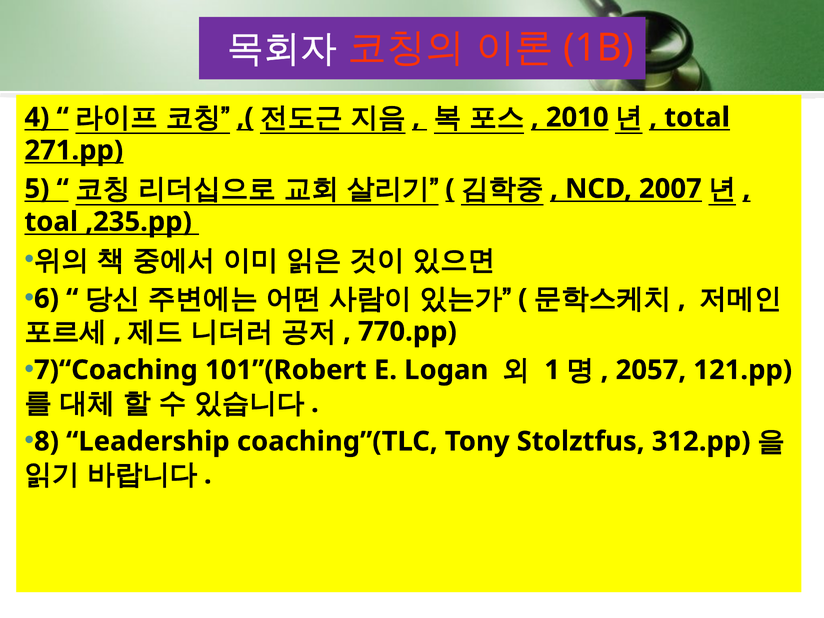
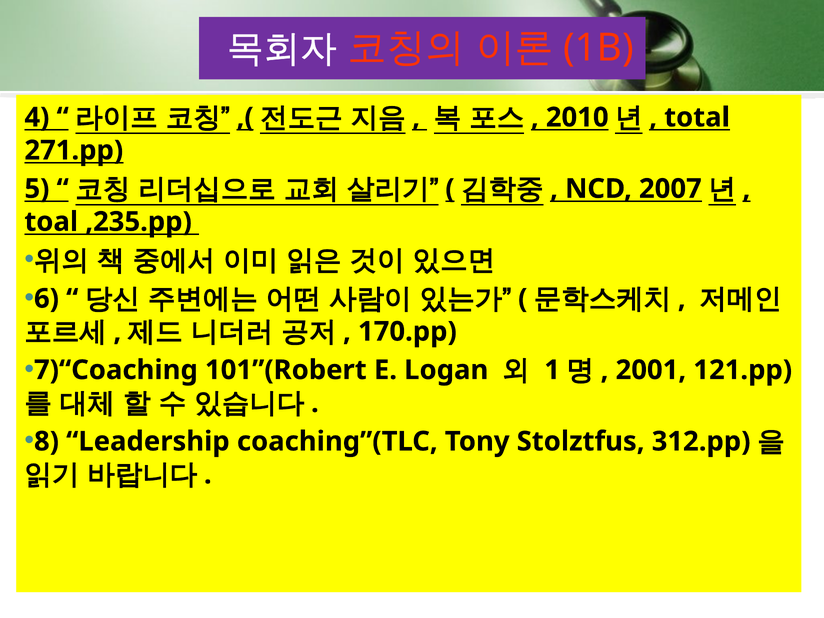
770.pp: 770.pp -> 170.pp
2057: 2057 -> 2001
